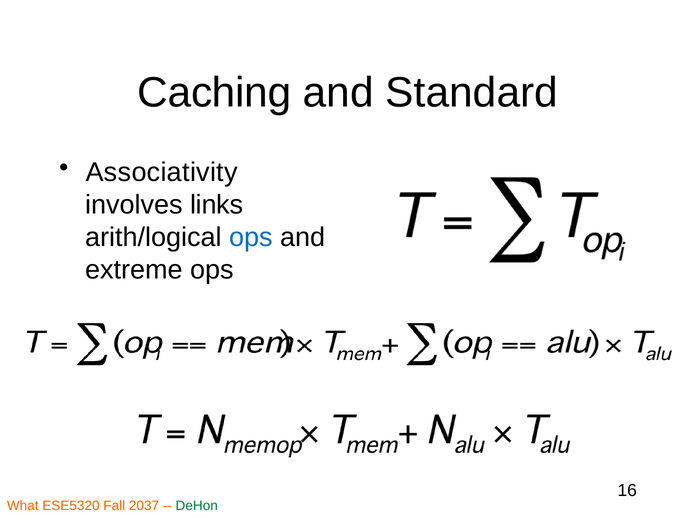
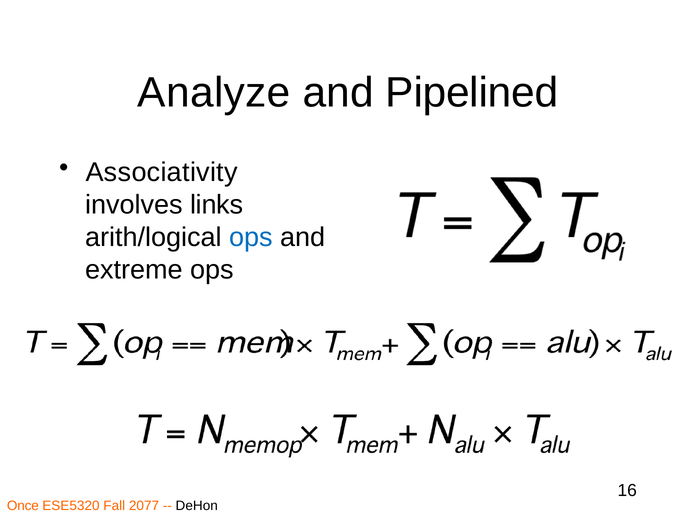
Caching: Caching -> Analyze
Standard: Standard -> Pipelined
What: What -> Once
2037: 2037 -> 2077
DeHon colour: green -> black
